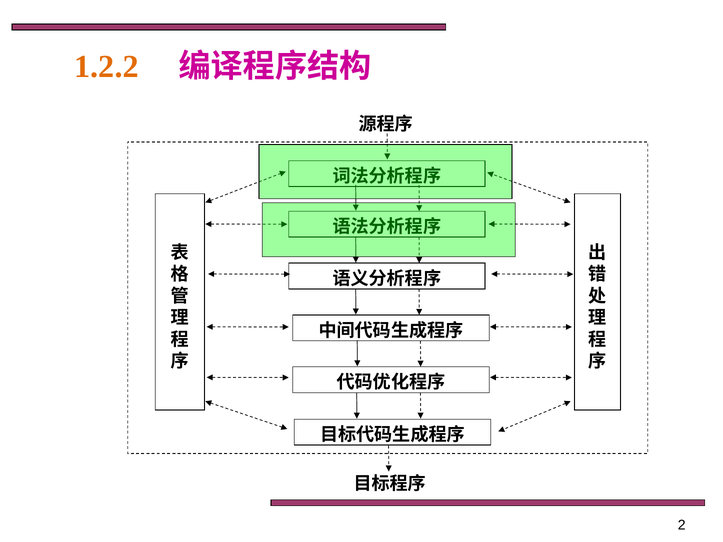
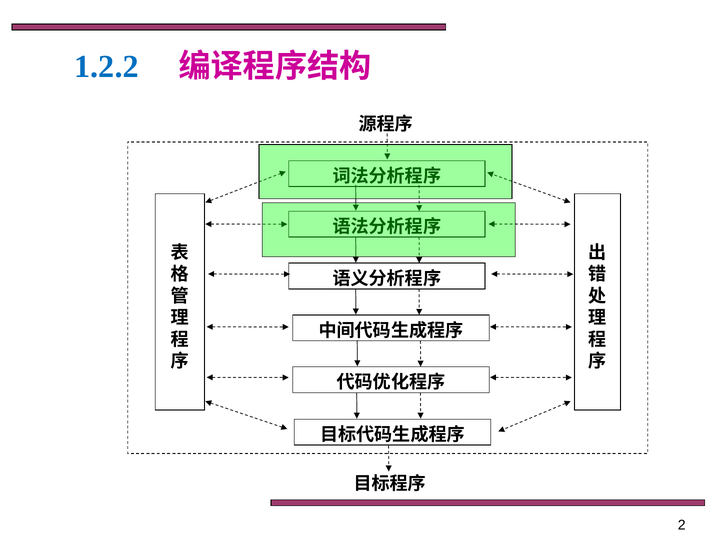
1.2.2 colour: orange -> blue
